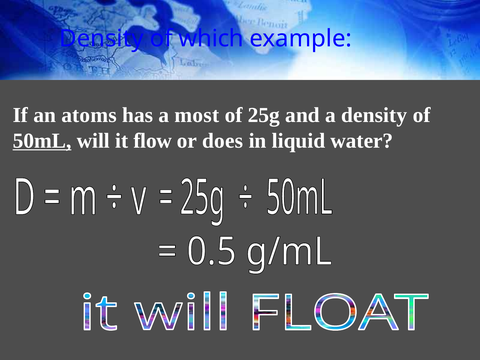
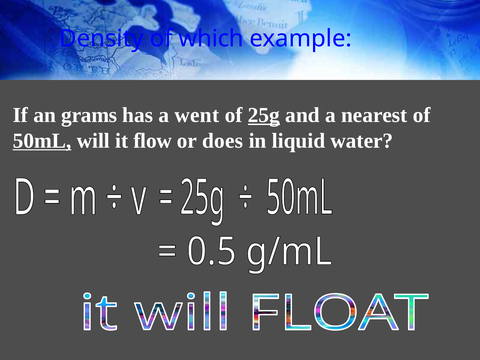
atoms: atoms -> grams
most: most -> went
25g underline: none -> present
a density: density -> nearest
